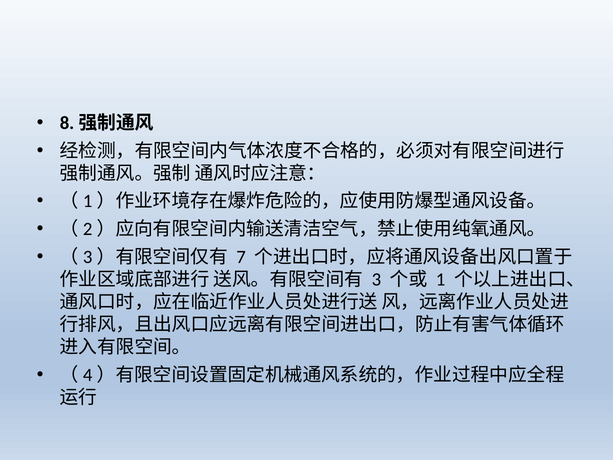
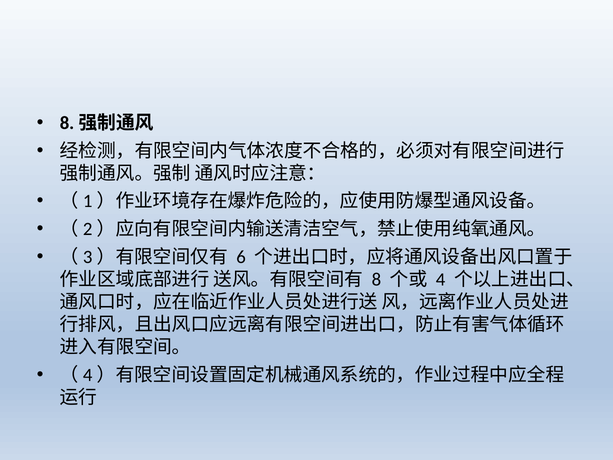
7: 7 -> 6
3: 3 -> 8
1: 1 -> 4
